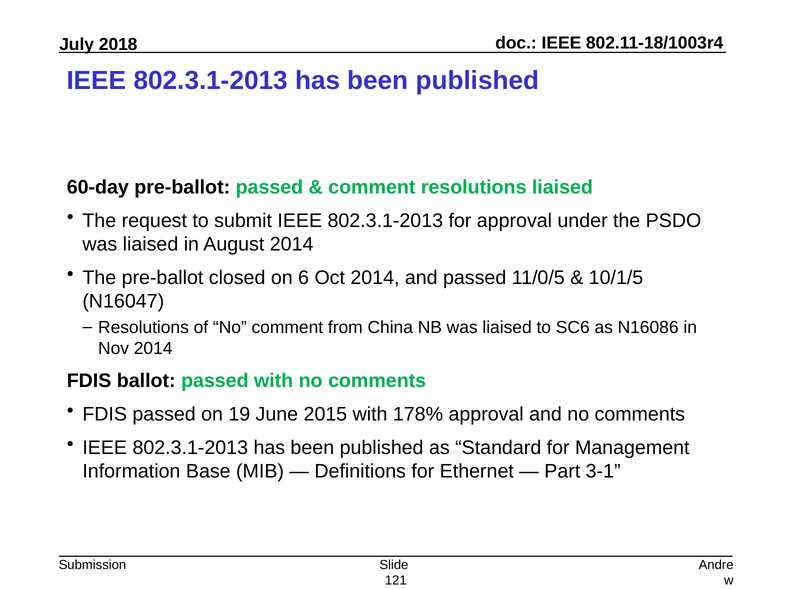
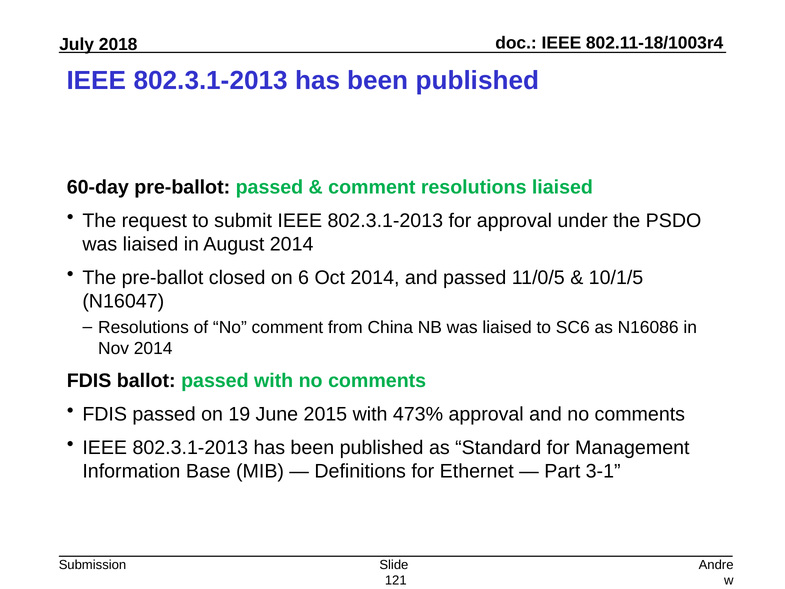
178%: 178% -> 473%
